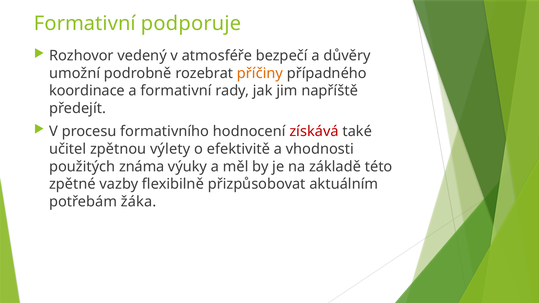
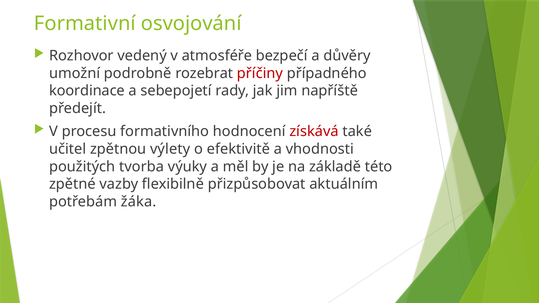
podporuje: podporuje -> osvojování
příčiny colour: orange -> red
a formativní: formativní -> sebepojetí
známa: známa -> tvorba
